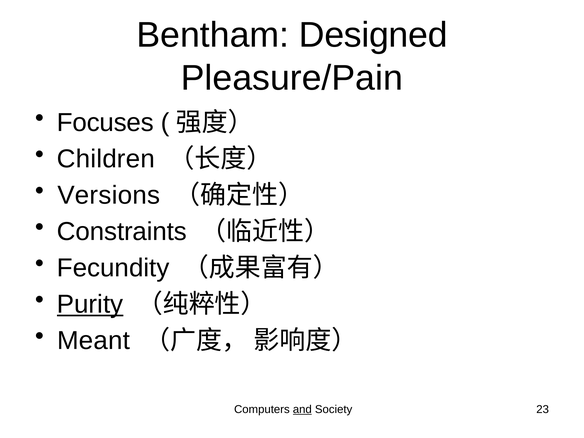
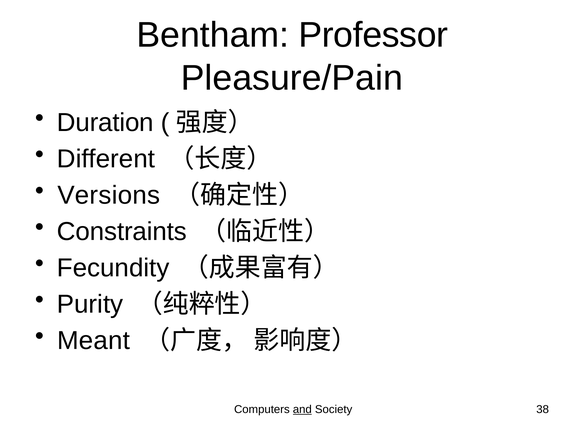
Designed: Designed -> Professor
Focuses: Focuses -> Duration
Children: Children -> Different
Purity underline: present -> none
23: 23 -> 38
